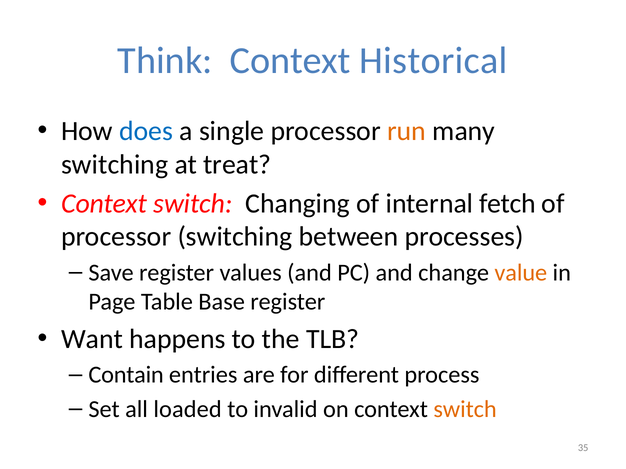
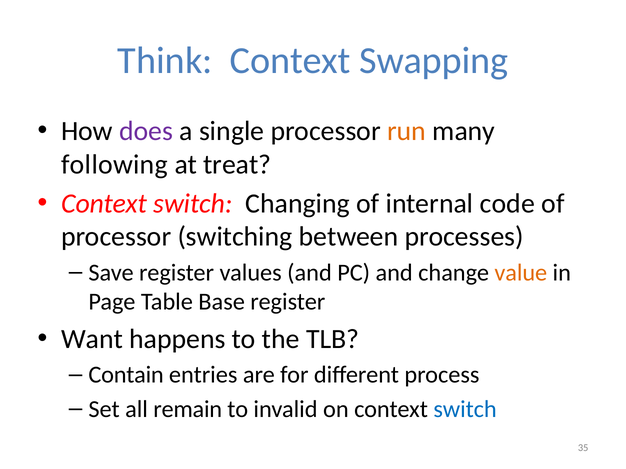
Historical: Historical -> Swapping
does colour: blue -> purple
switching at (115, 165): switching -> following
fetch: fetch -> code
loaded: loaded -> remain
switch at (465, 409) colour: orange -> blue
